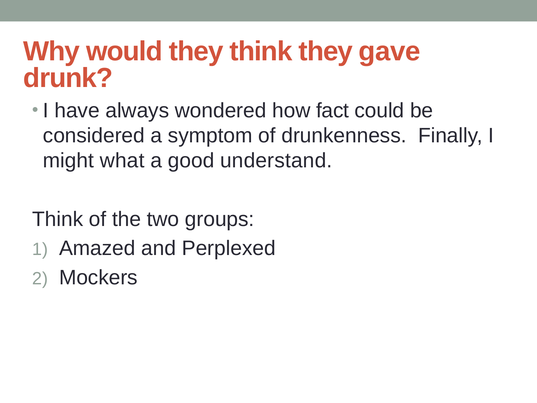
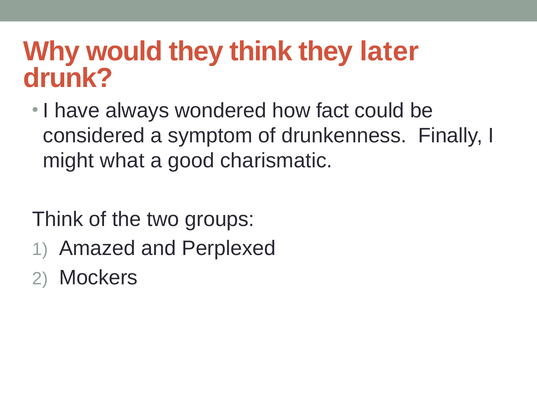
gave: gave -> later
understand: understand -> charismatic
